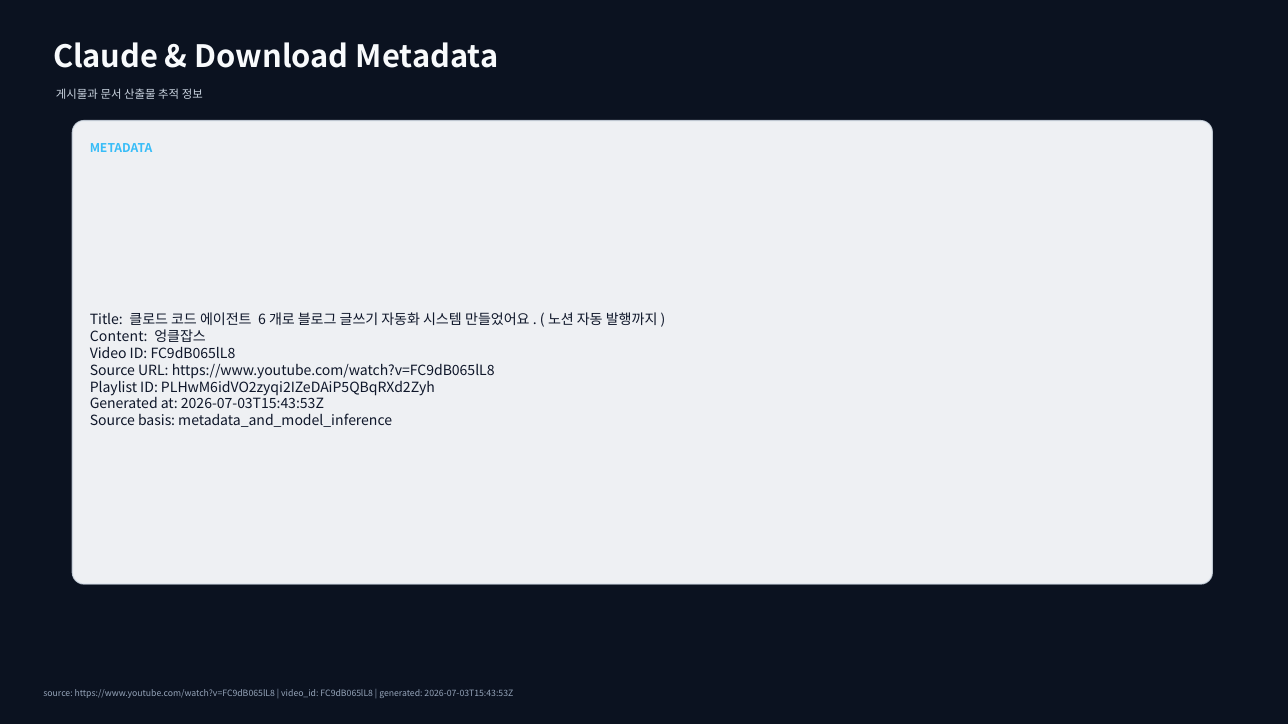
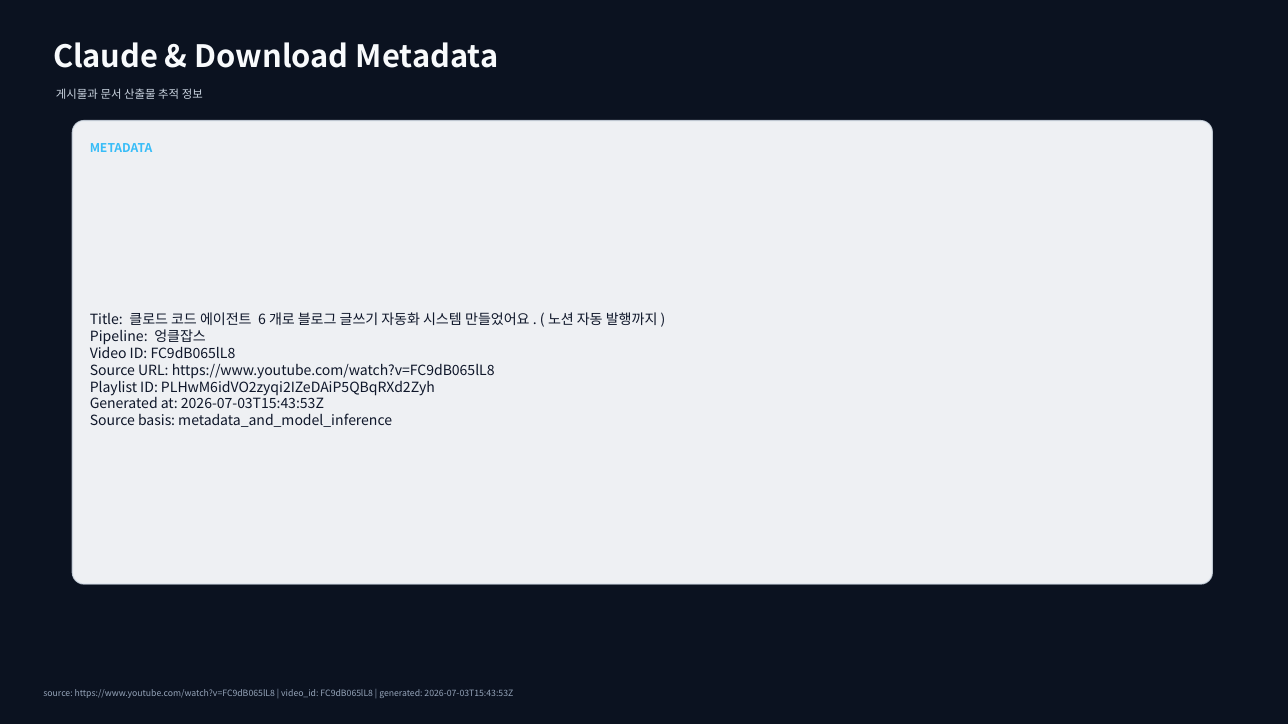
Content: Content -> Pipeline
